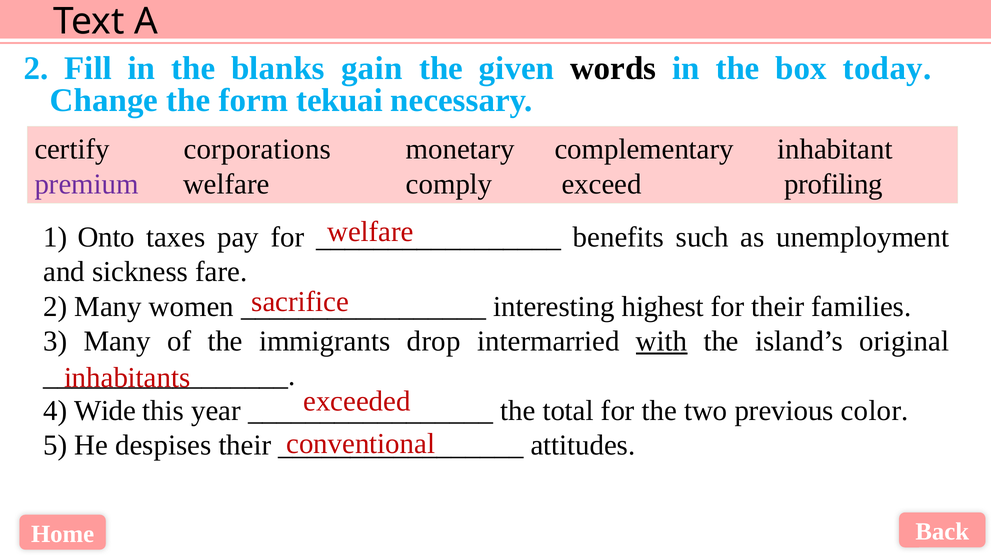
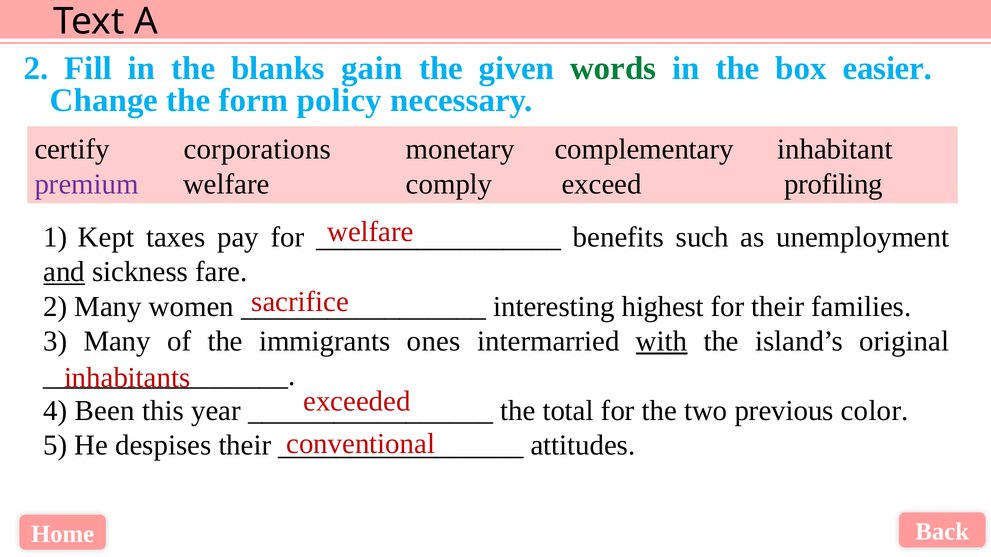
words colour: black -> green
today: today -> easier
tekuai: tekuai -> policy
Onto: Onto -> Kept
and underline: none -> present
drop: drop -> ones
Wide: Wide -> Been
